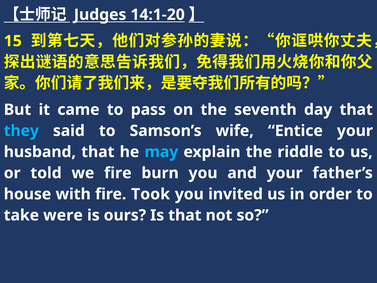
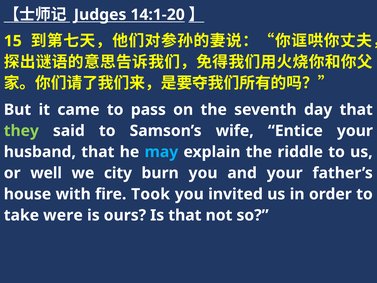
they colour: light blue -> light green
told: told -> well
we fire: fire -> city
